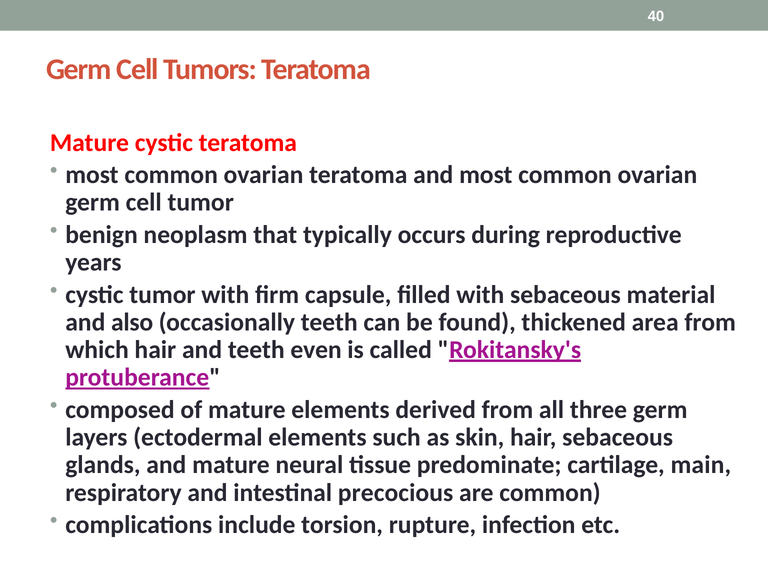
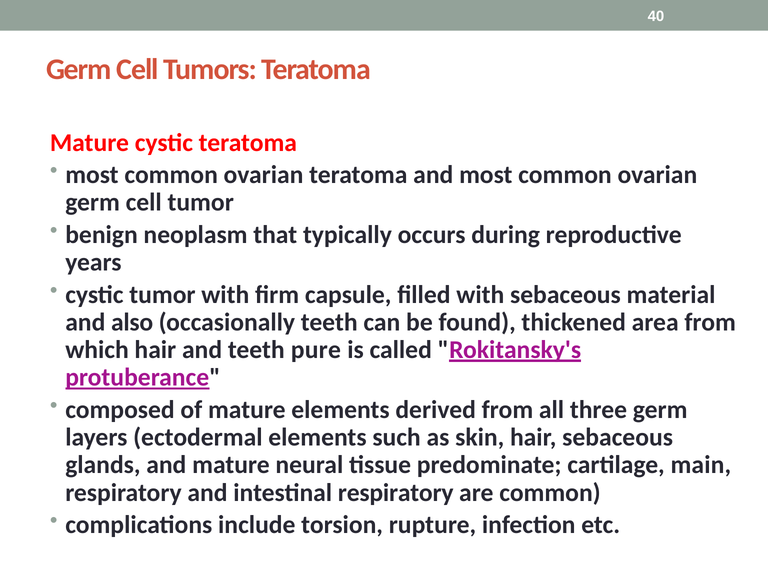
even: even -> pure
intestinal precocious: precocious -> respiratory
